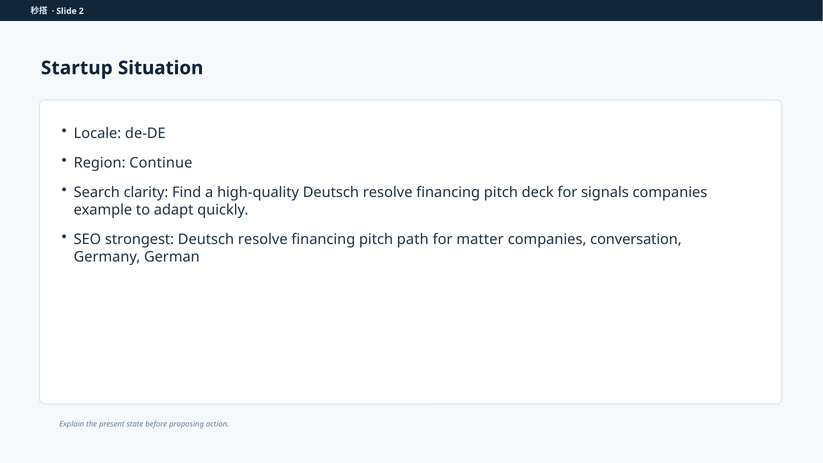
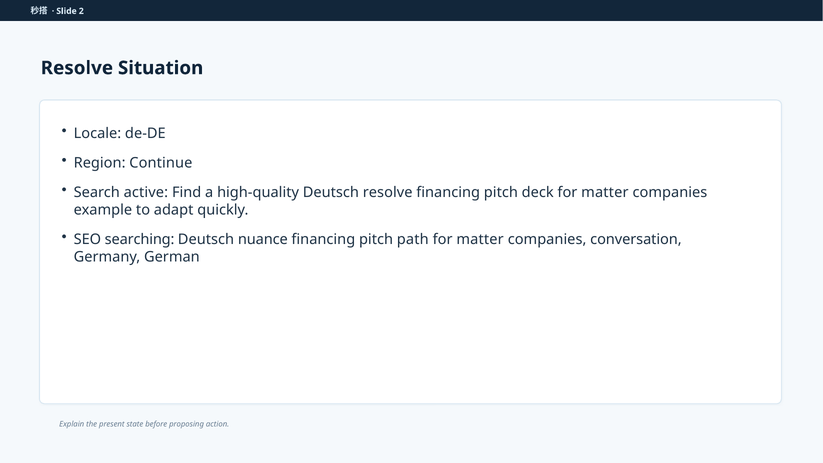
Startup at (77, 68): Startup -> Resolve
clarity: clarity -> active
deck for signals: signals -> matter
strongest: strongest -> searching
resolve at (263, 239): resolve -> nuance
